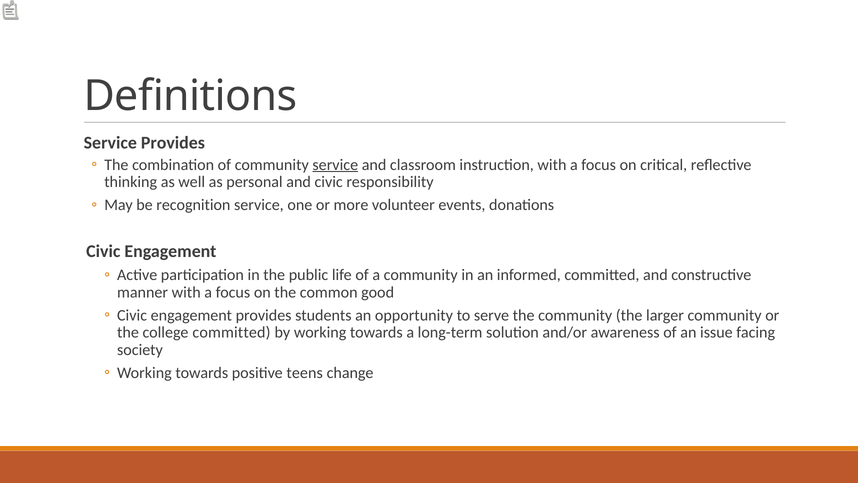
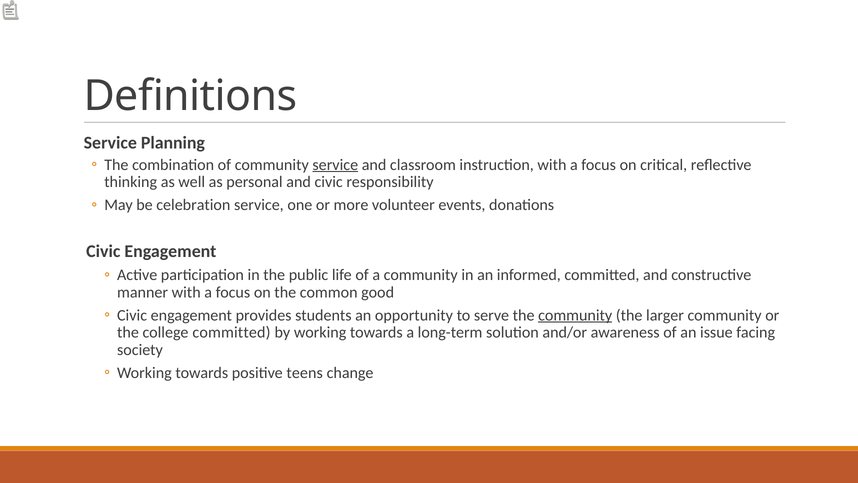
Service Provides: Provides -> Planning
recognition: recognition -> celebration
community at (575, 315) underline: none -> present
